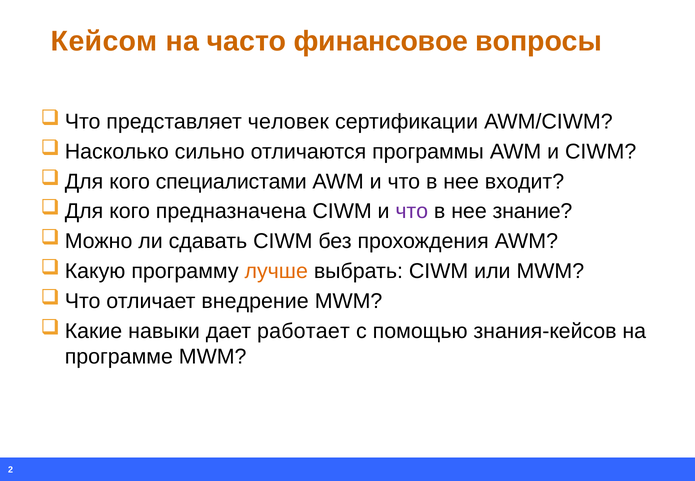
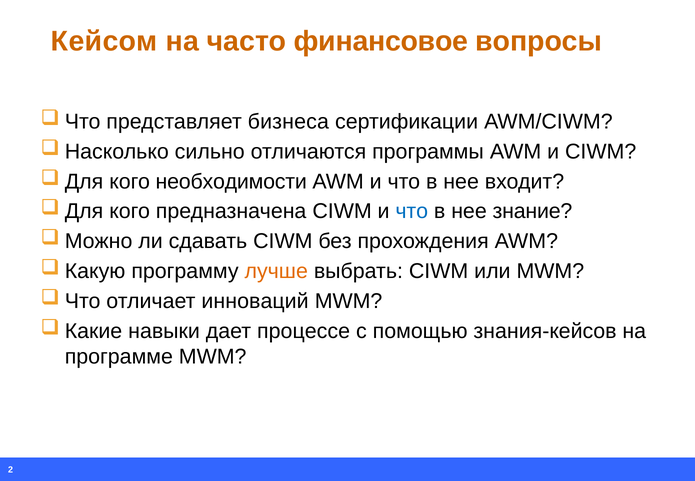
человек: человек -> бизнеса
специалистами: специалистами -> необходимости
что at (412, 211) colour: purple -> blue
внедрение: внедрение -> инноваций
работает: работает -> процессе
